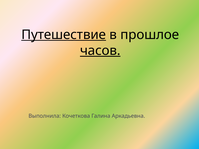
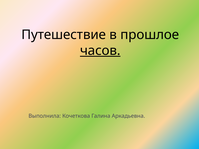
Путешествие underline: present -> none
